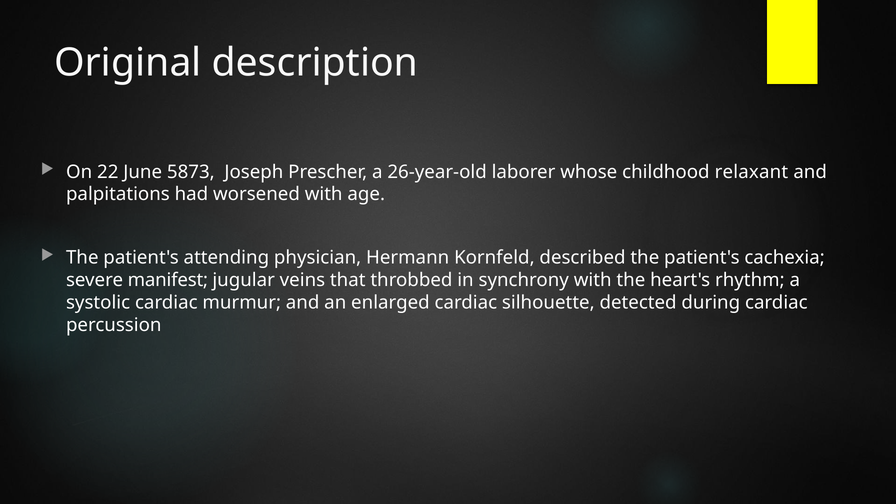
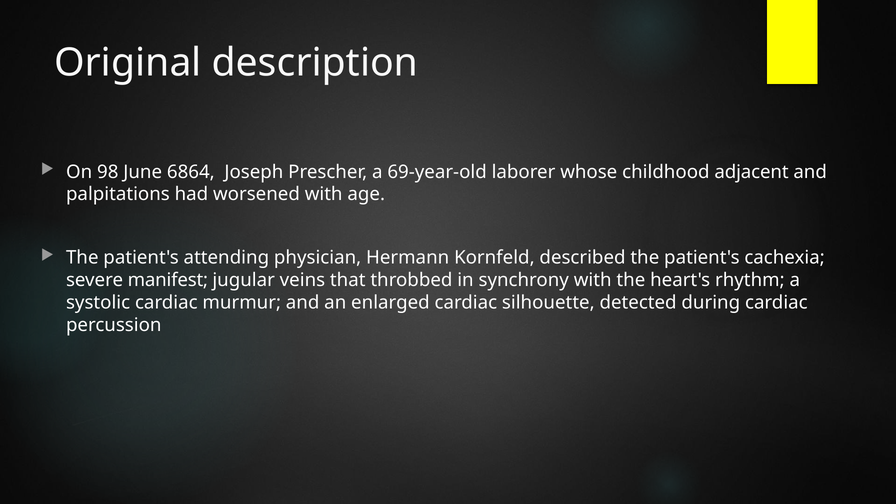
22: 22 -> 98
5873: 5873 -> 6864
26-year-old: 26-year-old -> 69-year-old
relaxant: relaxant -> adjacent
